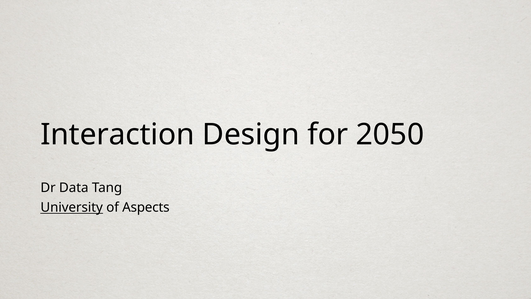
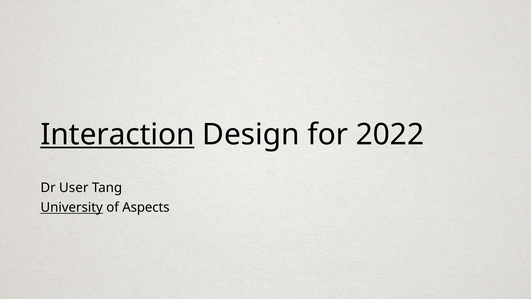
Interaction underline: none -> present
2050: 2050 -> 2022
Data: Data -> User
